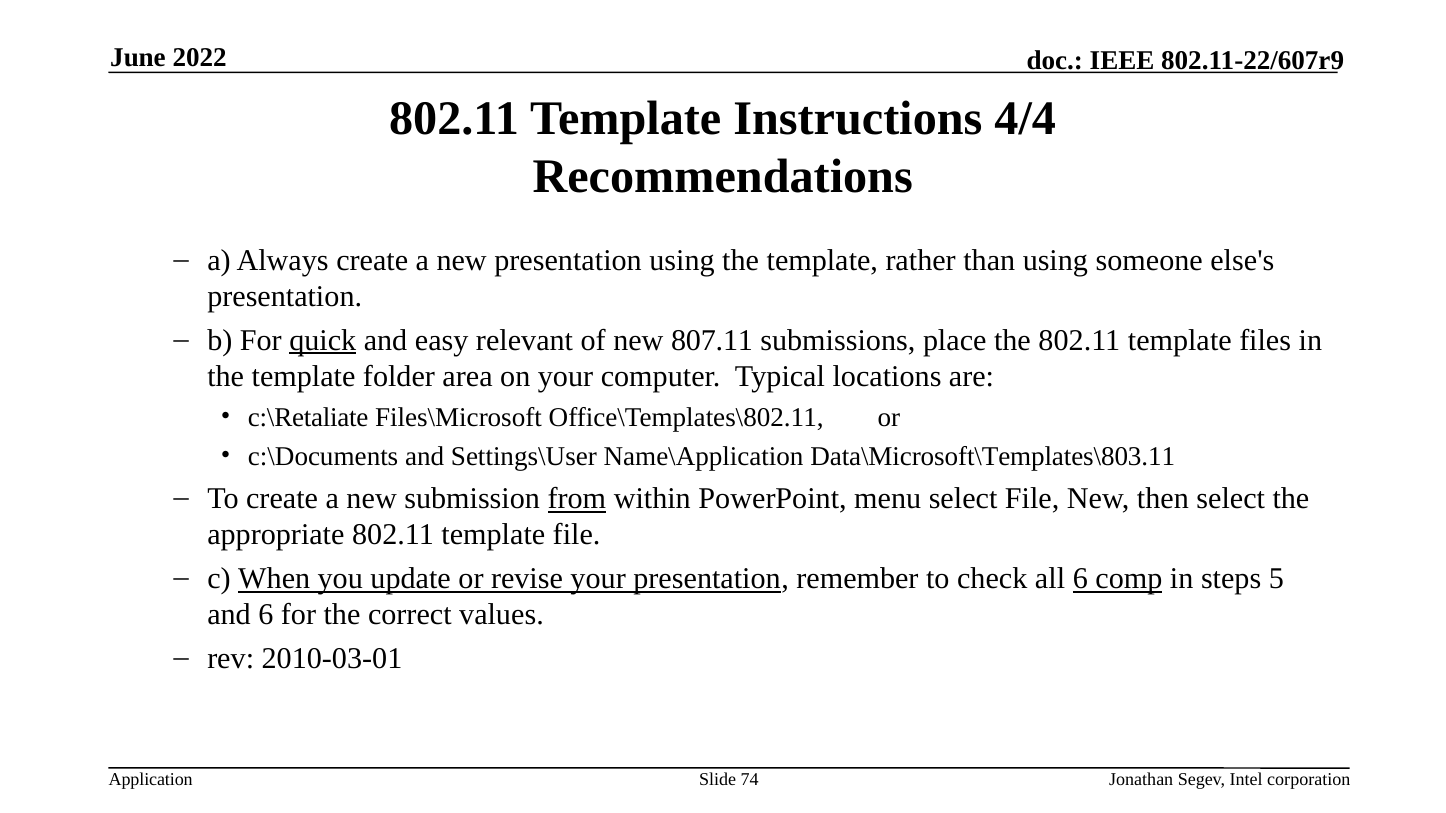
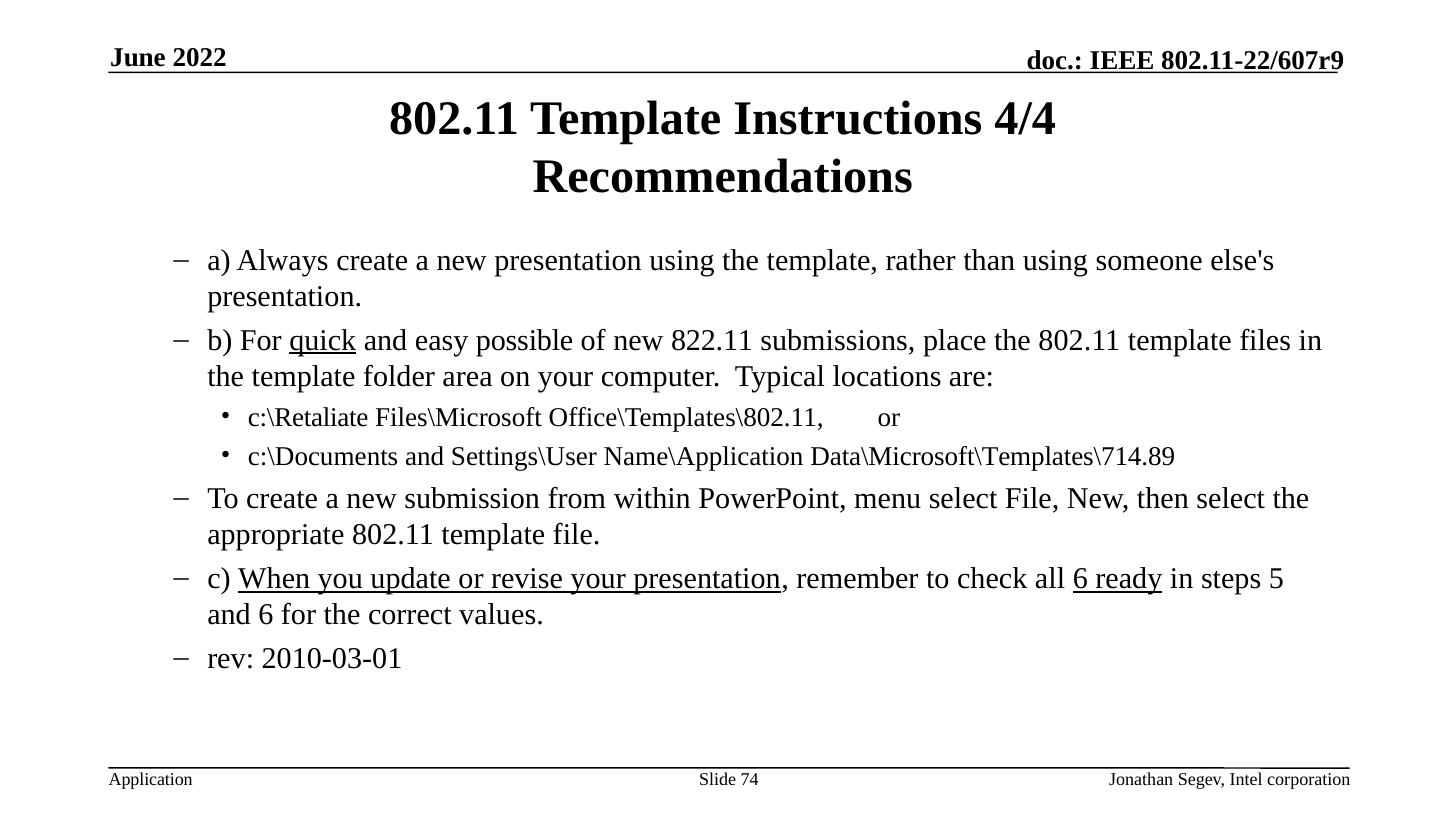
relevant: relevant -> possible
807.11: 807.11 -> 822.11
Data\Microsoft\Templates\803.11: Data\Microsoft\Templates\803.11 -> Data\Microsoft\Templates\714.89
from underline: present -> none
comp: comp -> ready
